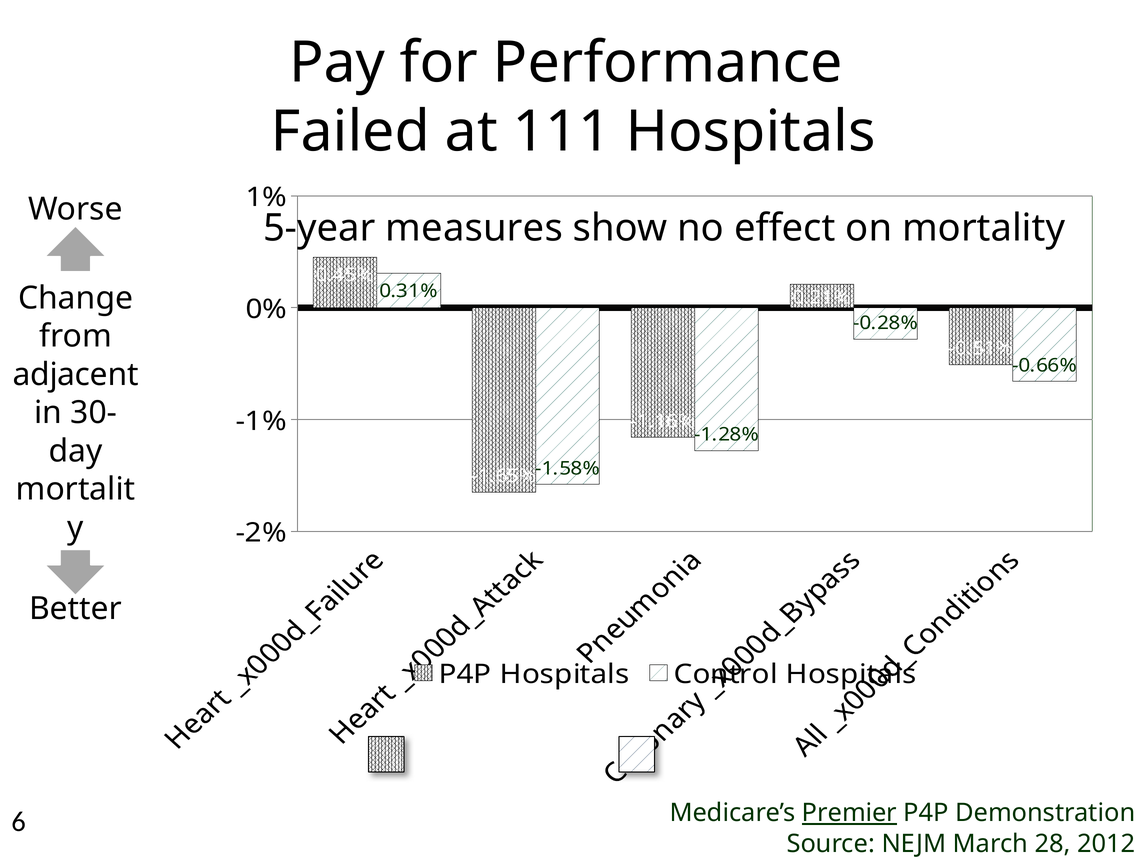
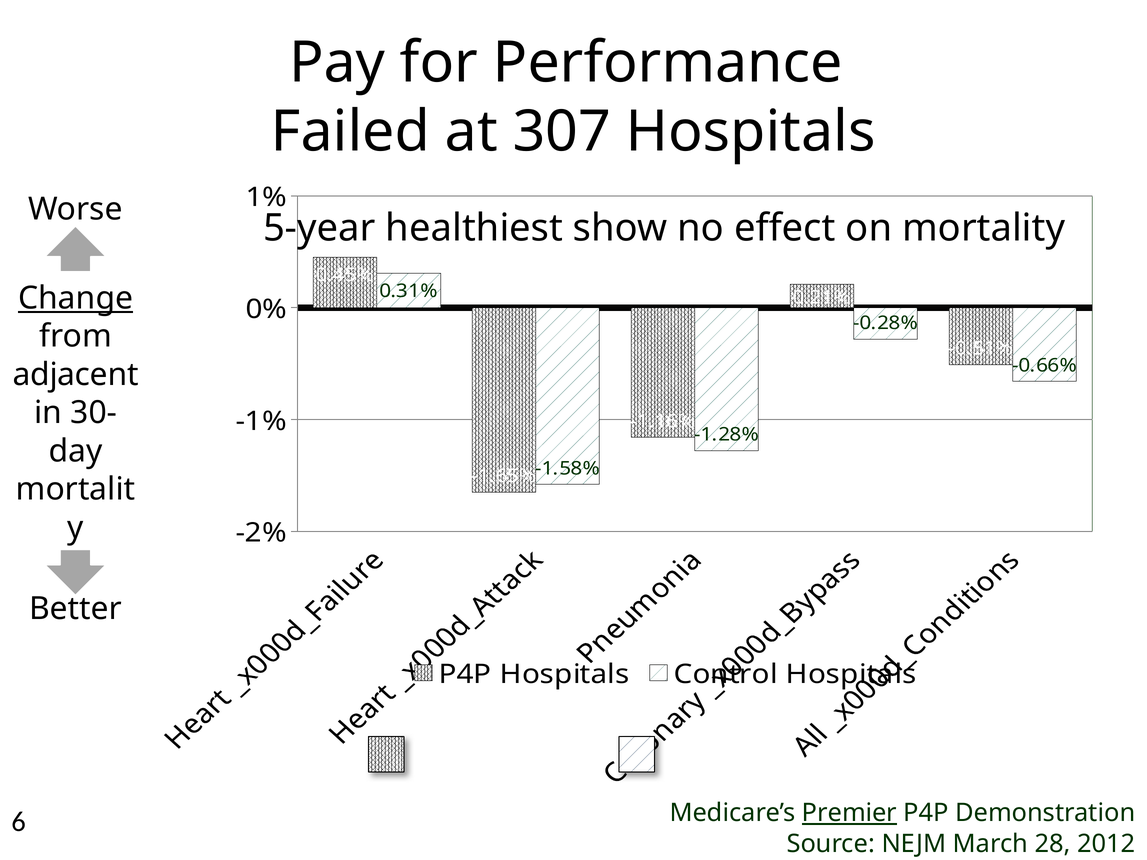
111: 111 -> 307
measures: measures -> healthiest
Change underline: none -> present
